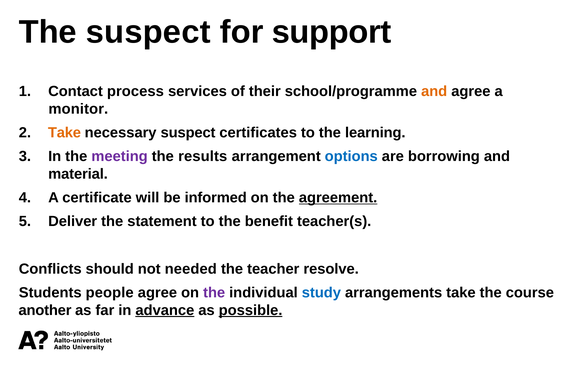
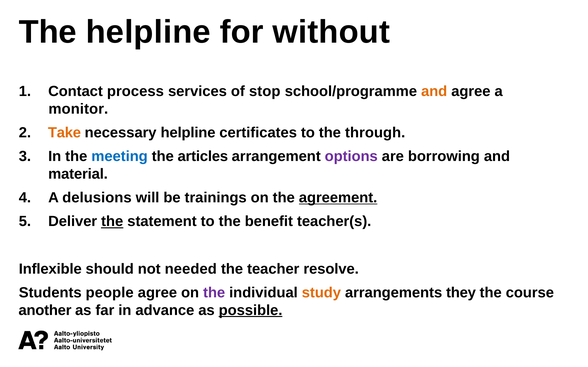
The suspect: suspect -> helpline
support: support -> without
their: their -> stop
necessary suspect: suspect -> helpline
learning: learning -> through
meeting colour: purple -> blue
results: results -> articles
options colour: blue -> purple
certificate: certificate -> delusions
informed: informed -> trainings
the at (112, 222) underline: none -> present
Conflicts: Conflicts -> Inflexible
study colour: blue -> orange
arrangements take: take -> they
advance underline: present -> none
